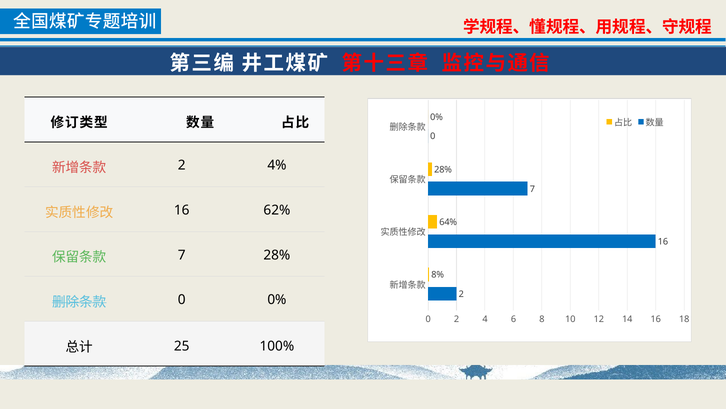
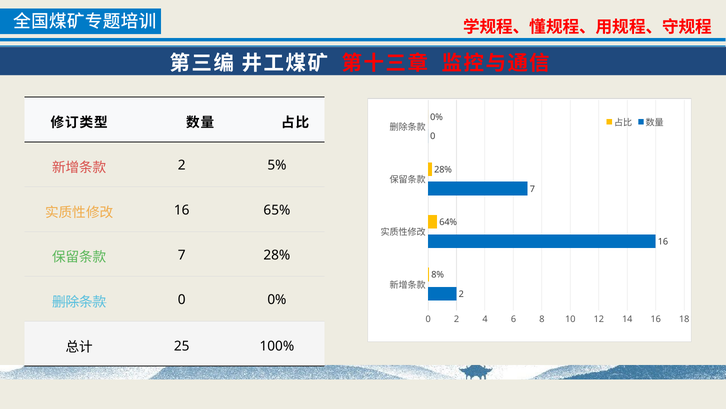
4%: 4% -> 5%
62%: 62% -> 65%
